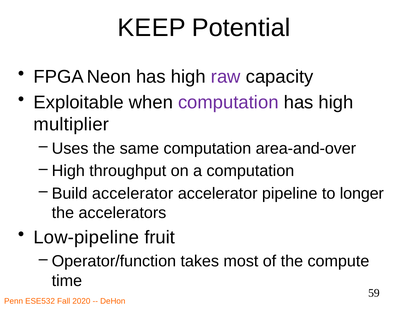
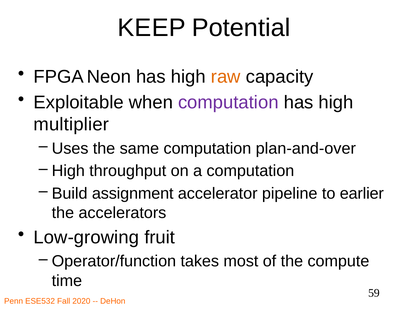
raw colour: purple -> orange
area-and-over: area-and-over -> plan-and-over
Build accelerator: accelerator -> assignment
longer: longer -> earlier
Low-pipeline: Low-pipeline -> Low-growing
